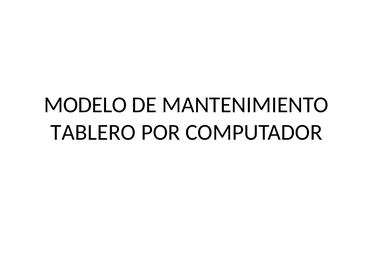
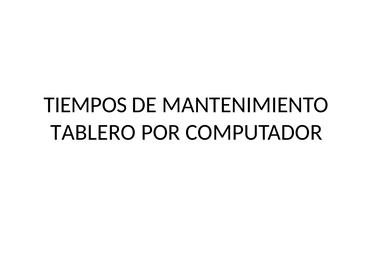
MODELO: MODELO -> TIEMPOS
